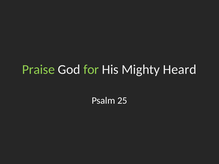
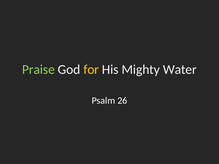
for colour: light green -> yellow
Heard: Heard -> Water
25: 25 -> 26
